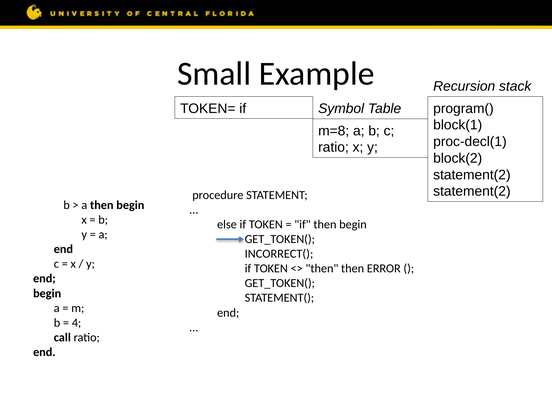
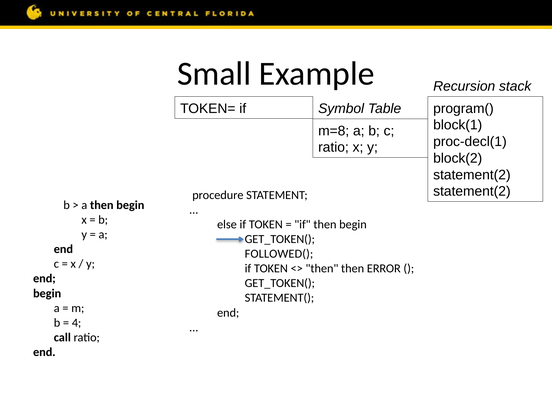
INCORRECT(: INCORRECT( -> FOLLOWED(
